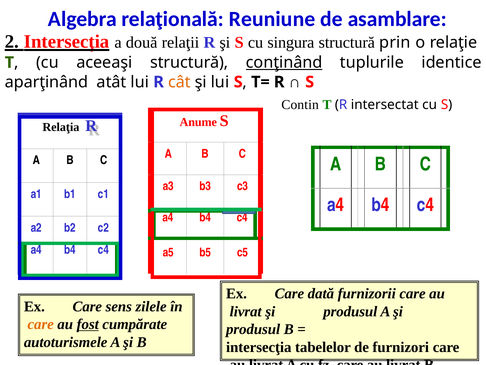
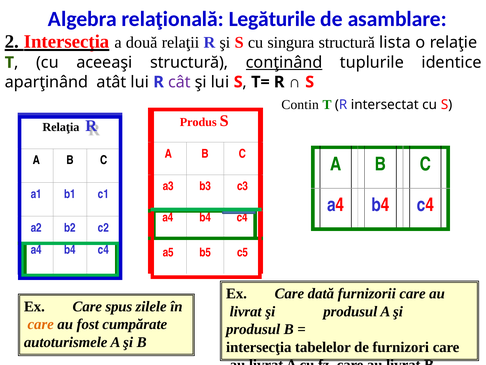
Reuniune: Reuniune -> Legăturile
prin: prin -> lista
cât colour: orange -> purple
Anume: Anume -> Produs
sens: sens -> spus
fost underline: present -> none
